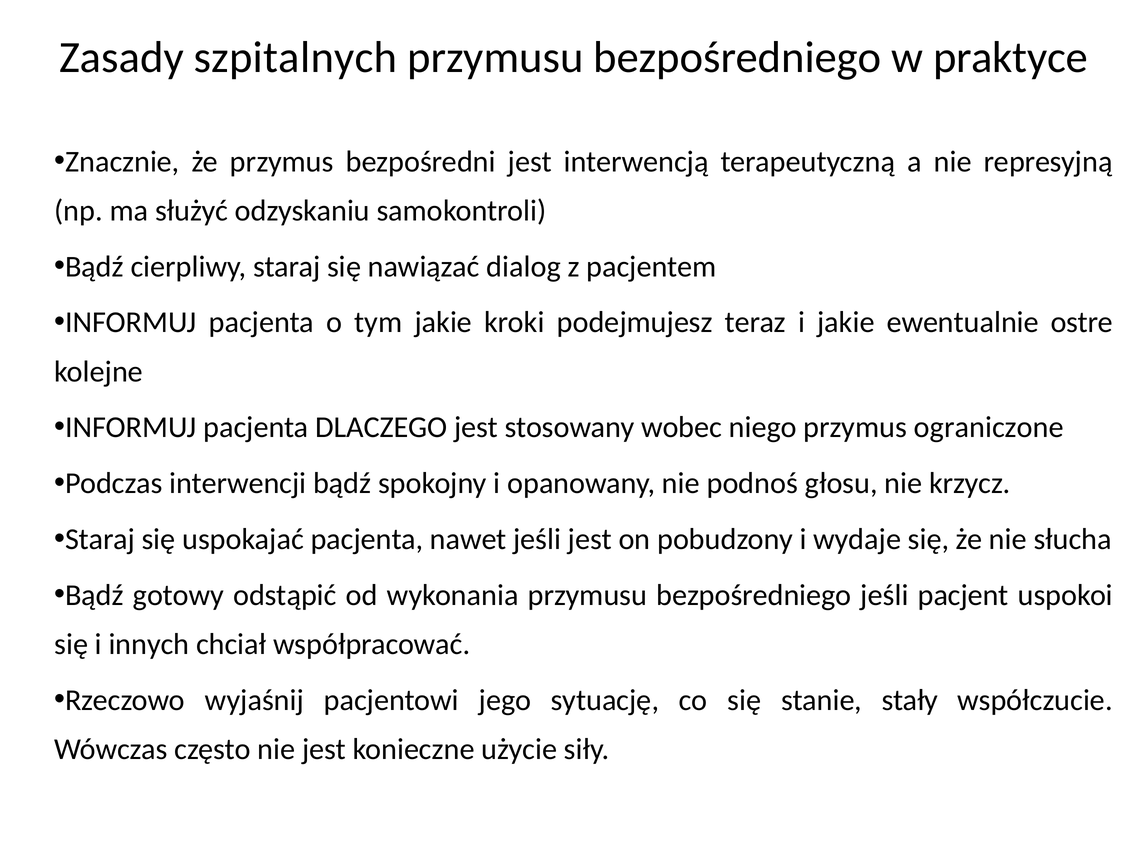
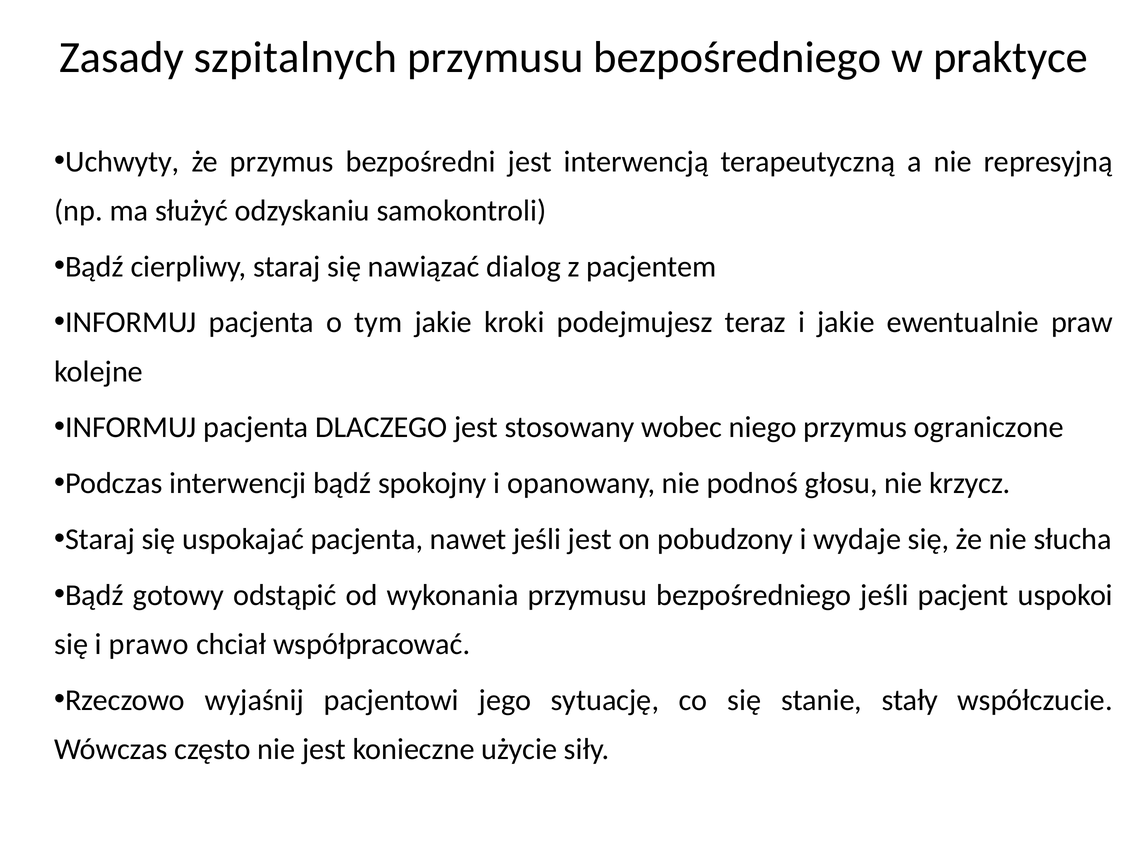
Znacznie: Znacznie -> Uchwyty
ostre: ostre -> praw
innych: innych -> prawo
